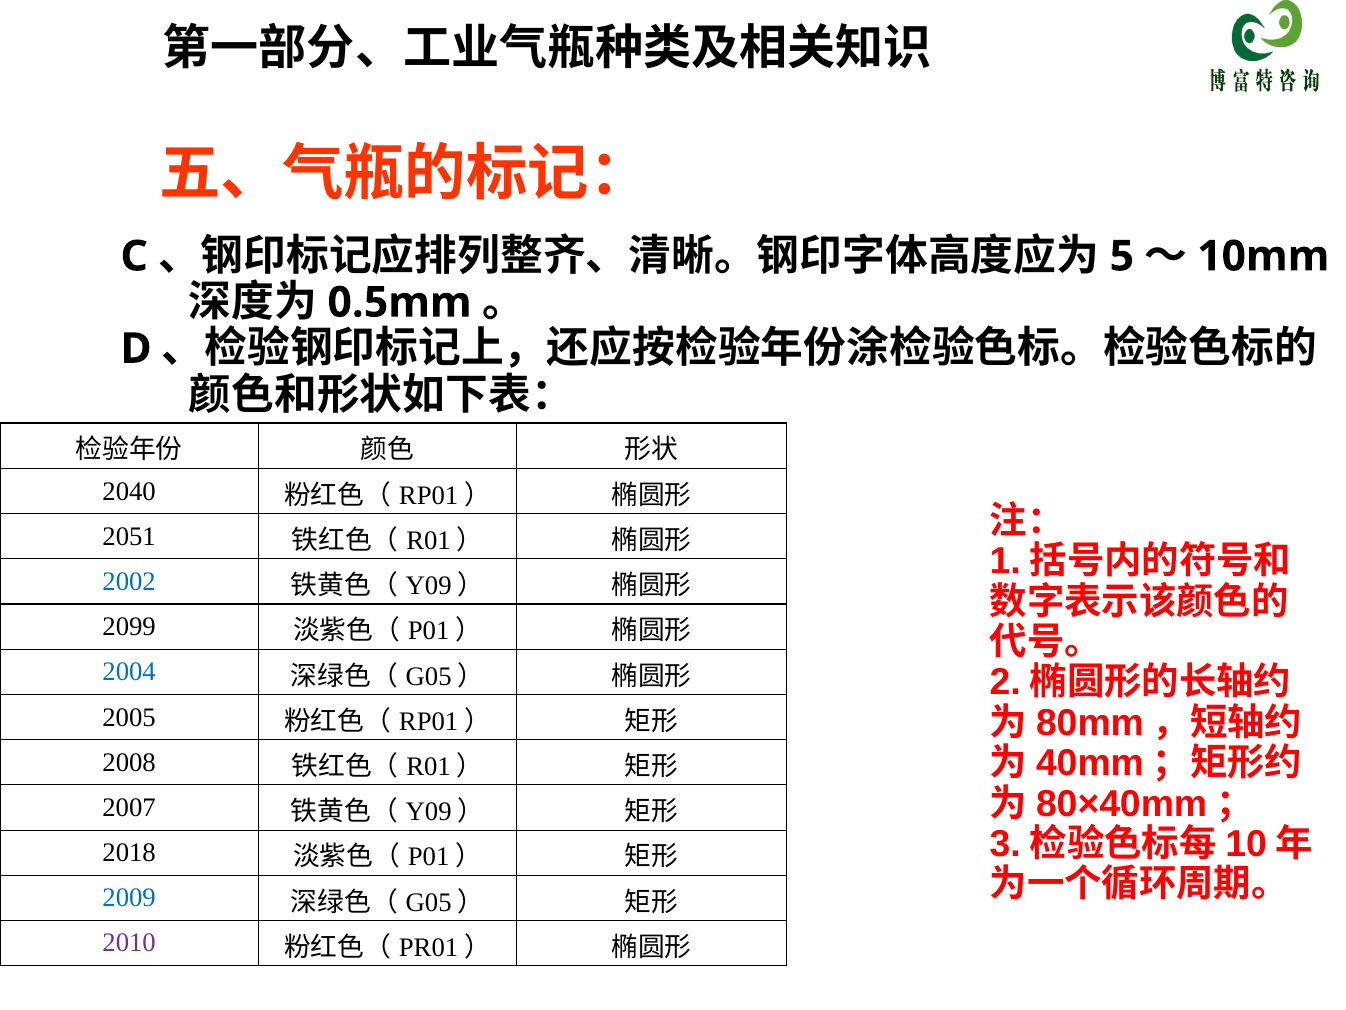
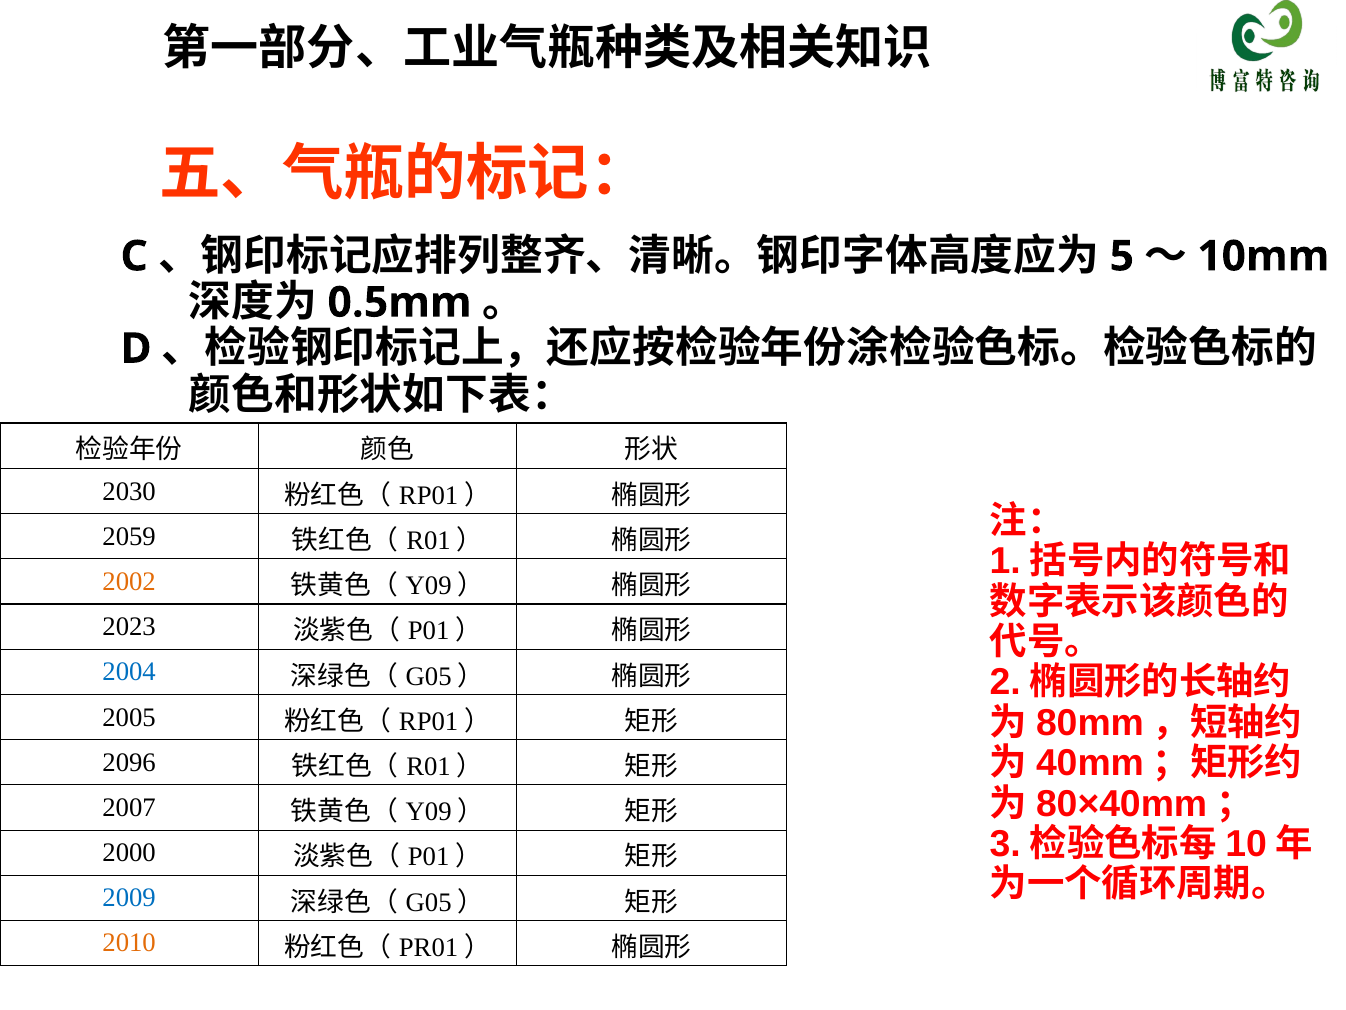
2040: 2040 -> 2030
2051: 2051 -> 2059
2002 colour: blue -> orange
2099: 2099 -> 2023
2008: 2008 -> 2096
2018: 2018 -> 2000
2010 colour: purple -> orange
